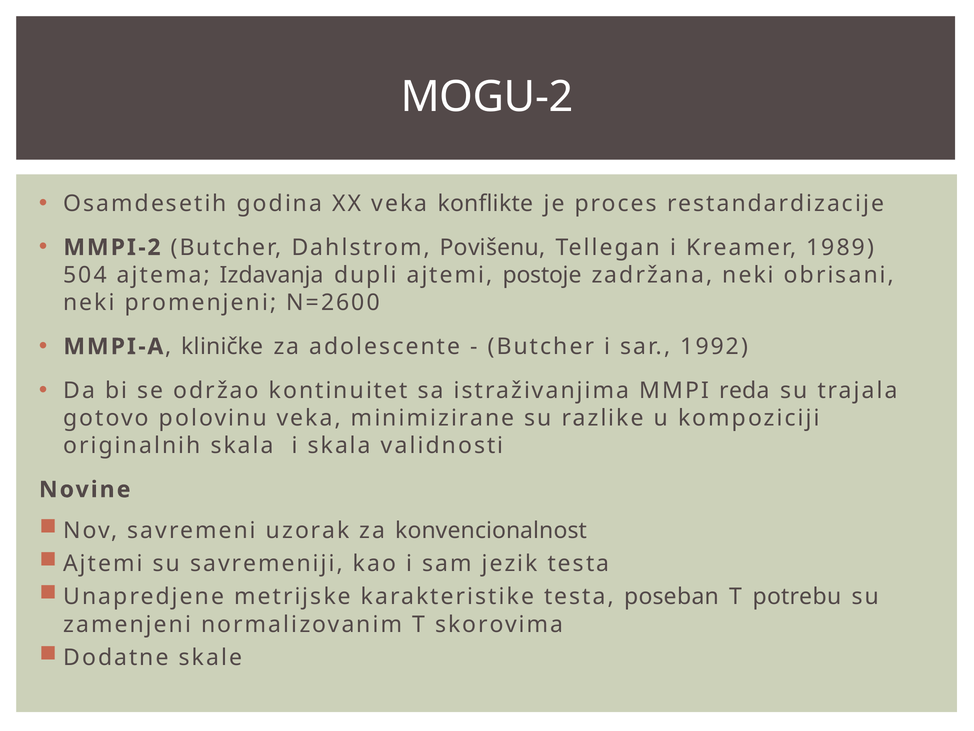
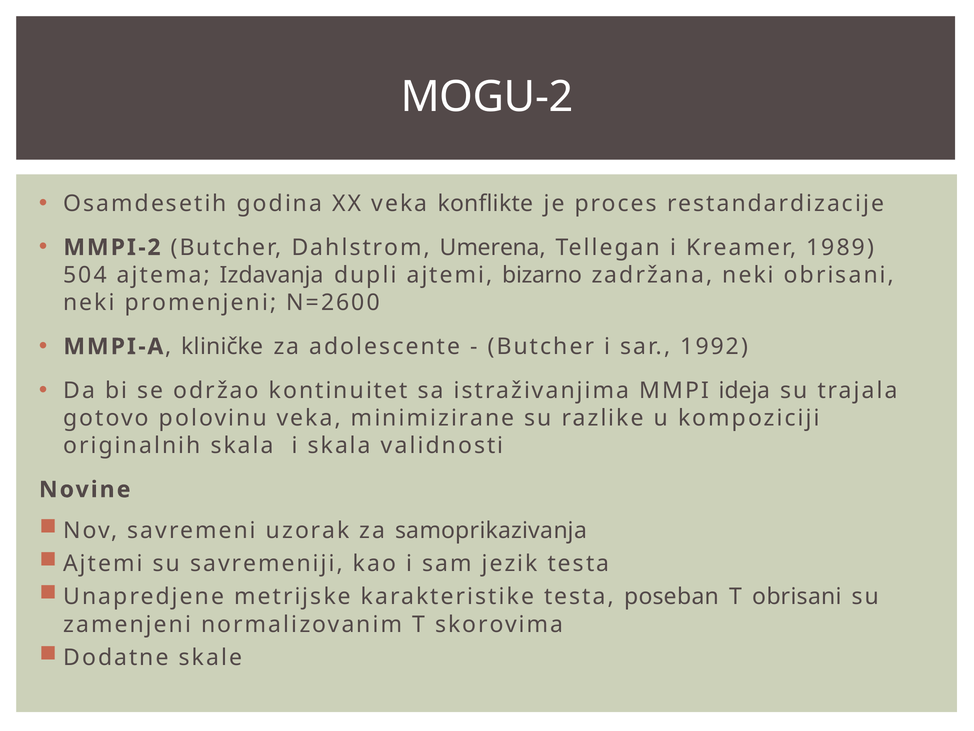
Povišenu: Povišenu -> Umerena
postoje: postoje -> bizarno
reda: reda -> ideja
konvencionalnost: konvencionalnost -> samoprikazivanja
T potrebu: potrebu -> obrisani
